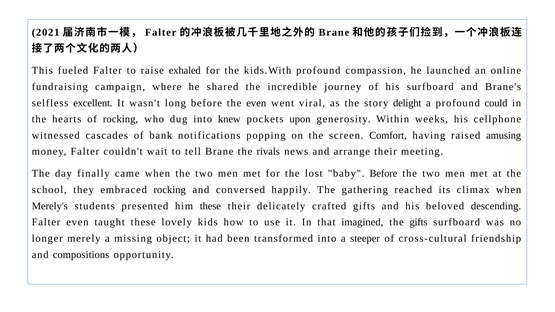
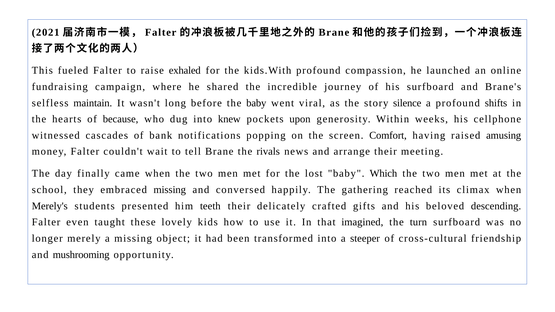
excellent: excellent -> maintain
the even: even -> baby
delight: delight -> silence
could: could -> shifts
of rocking: rocking -> because
baby Before: Before -> Which
embraced rocking: rocking -> missing
him these: these -> teeth
the gifts: gifts -> turn
compositions: compositions -> mushrooming
